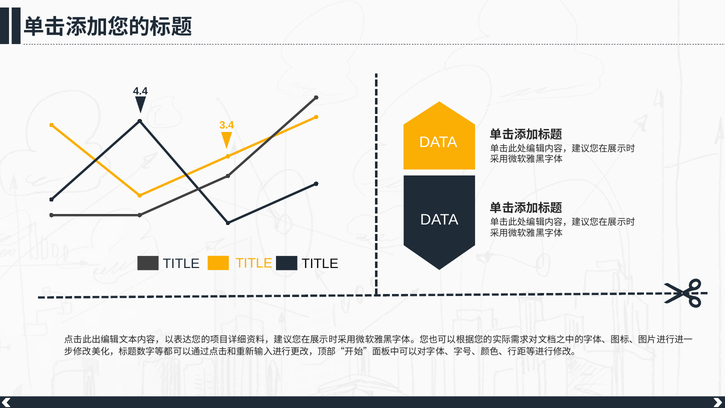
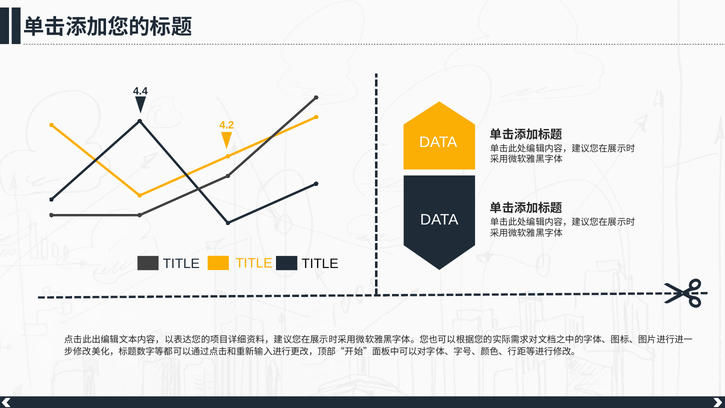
3.4: 3.4 -> 4.2
